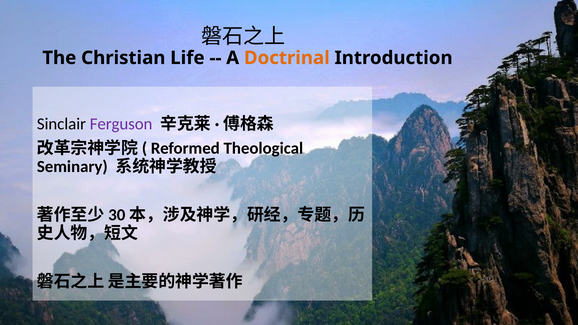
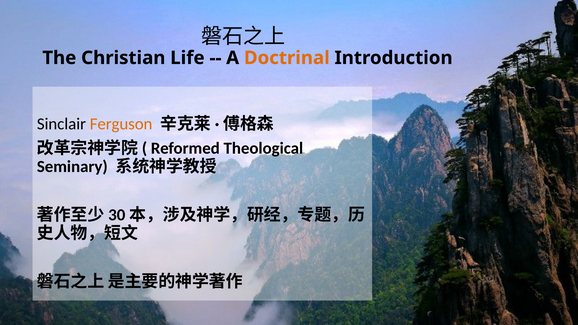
Ferguson colour: purple -> orange
